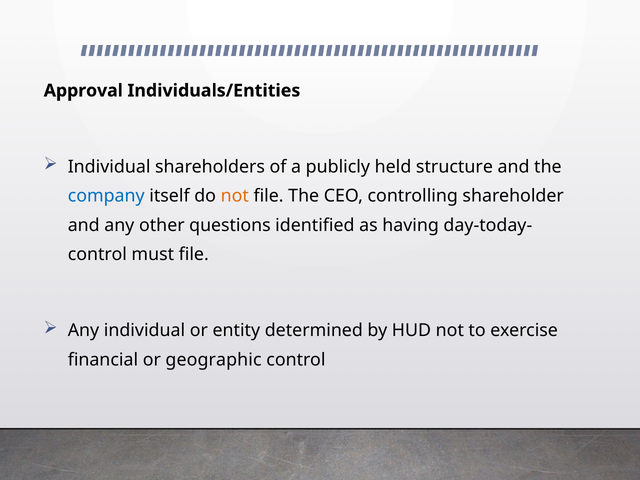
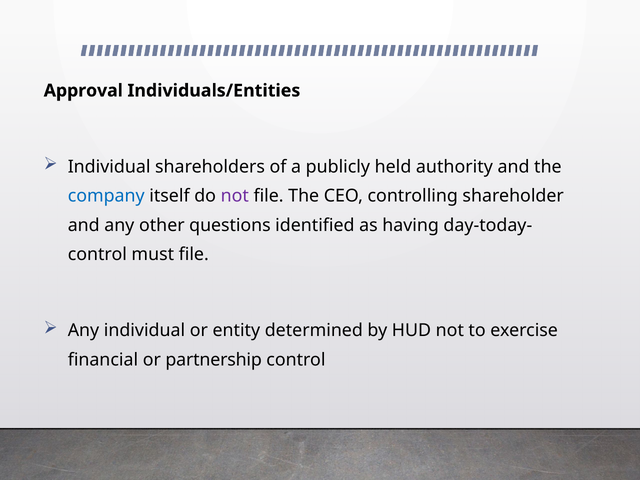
structure: structure -> authority
not at (235, 196) colour: orange -> purple
geographic: geographic -> partnership
